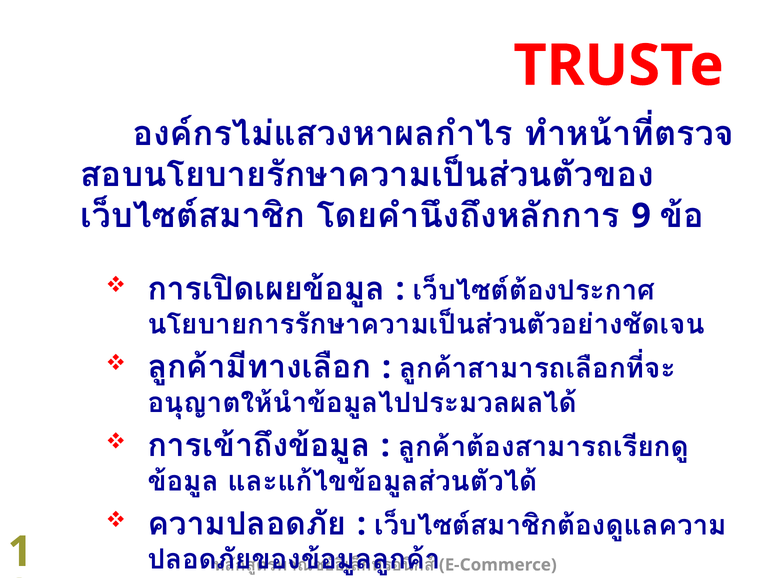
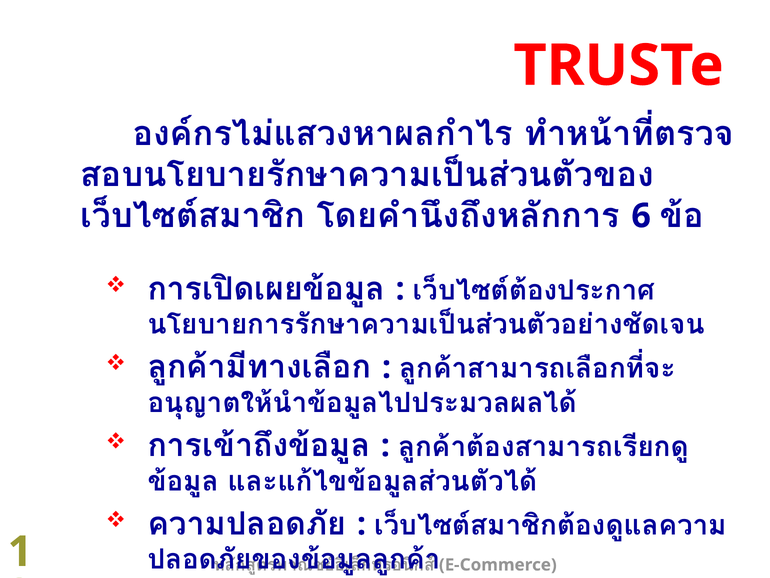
9: 9 -> 6
